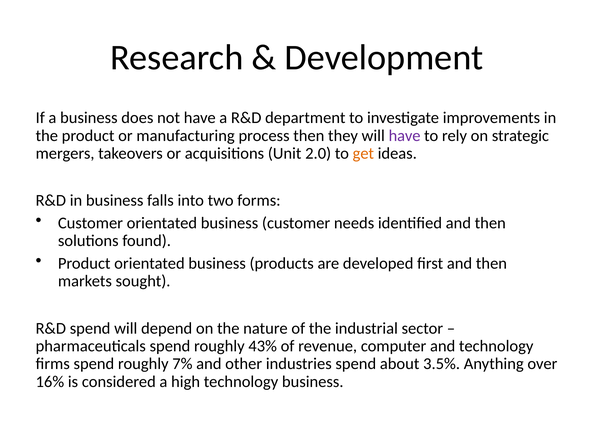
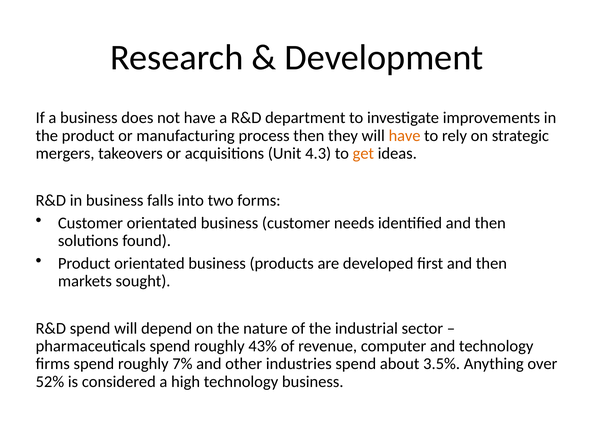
have at (405, 136) colour: purple -> orange
2.0: 2.0 -> 4.3
16%: 16% -> 52%
